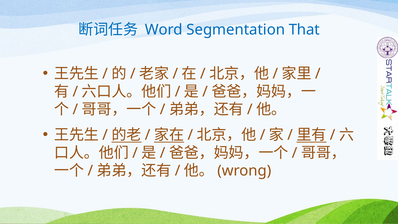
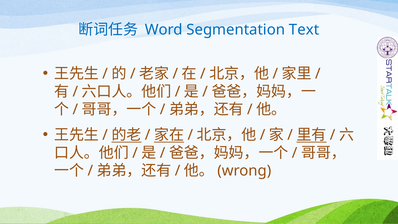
That: That -> Text
